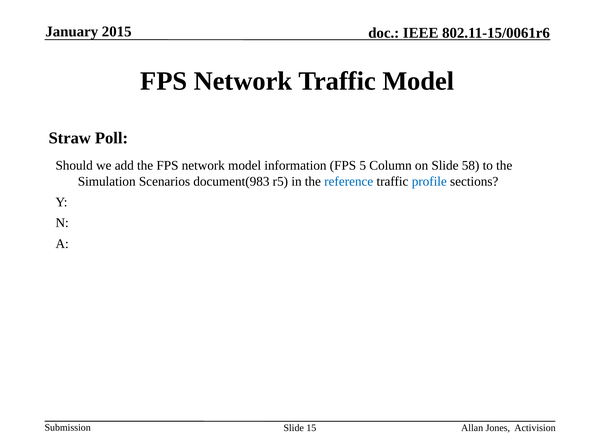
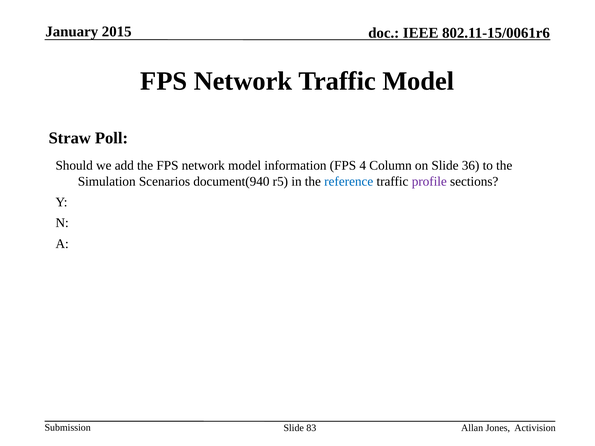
5: 5 -> 4
58: 58 -> 36
document(983: document(983 -> document(940
profile colour: blue -> purple
15: 15 -> 83
